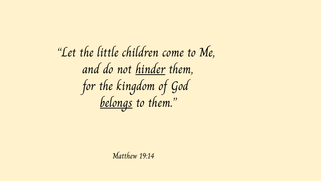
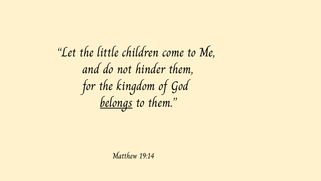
hinder underline: present -> none
